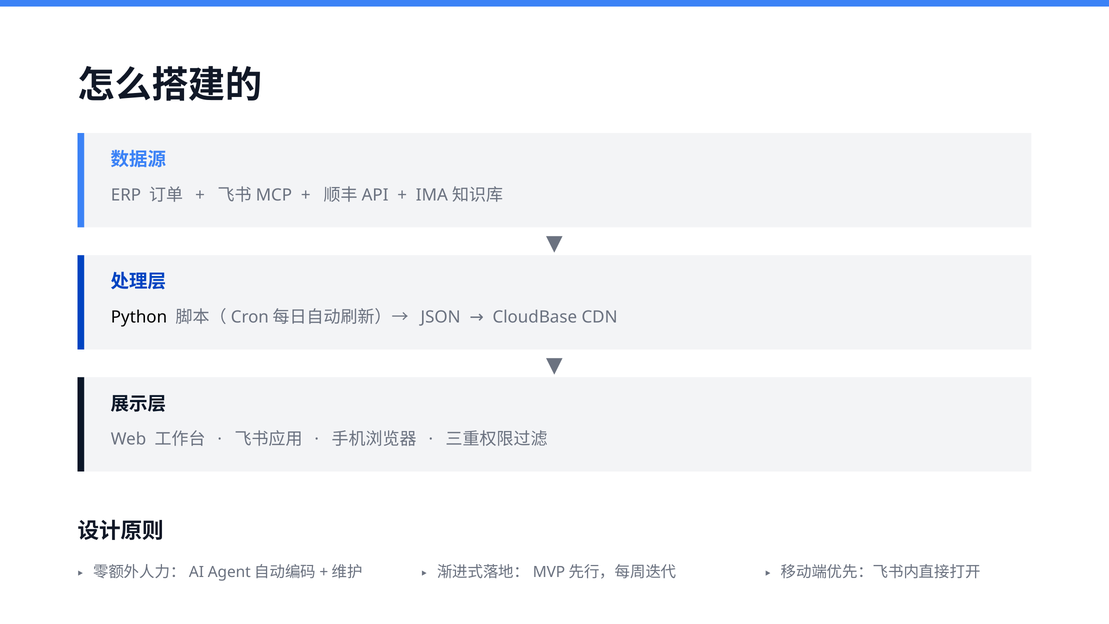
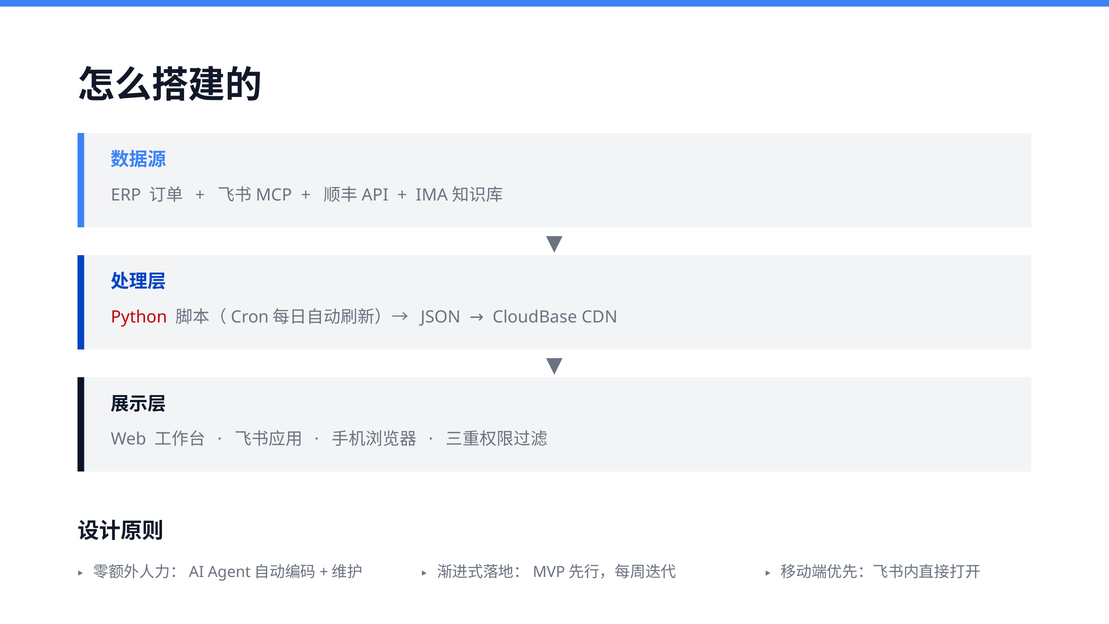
Python colour: black -> red
